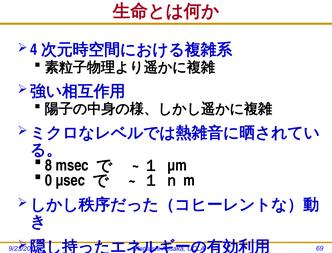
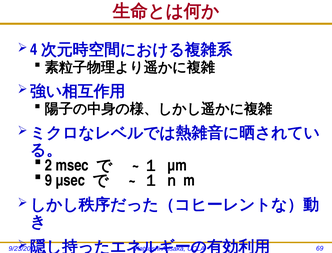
8: 8 -> 2
0: 0 -> 9
